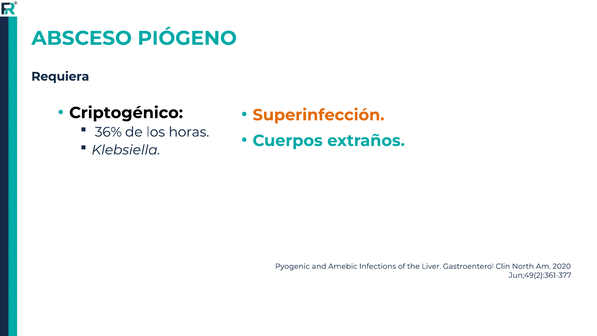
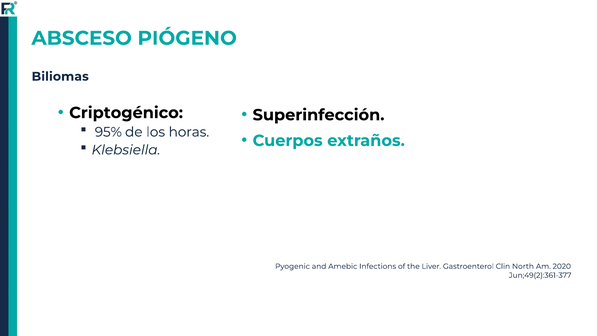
Requiera: Requiera -> Biliomas
Superinfección colour: orange -> black
36%: 36% -> 95%
